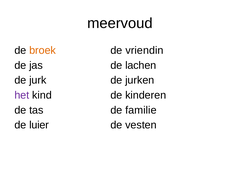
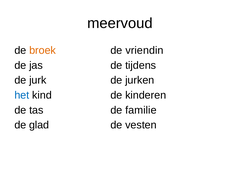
lachen: lachen -> tijdens
het colour: purple -> blue
luier: luier -> glad
